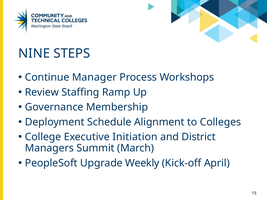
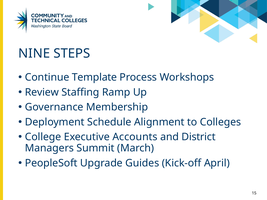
Manager: Manager -> Template
Initiation: Initiation -> Accounts
Weekly: Weekly -> Guides
